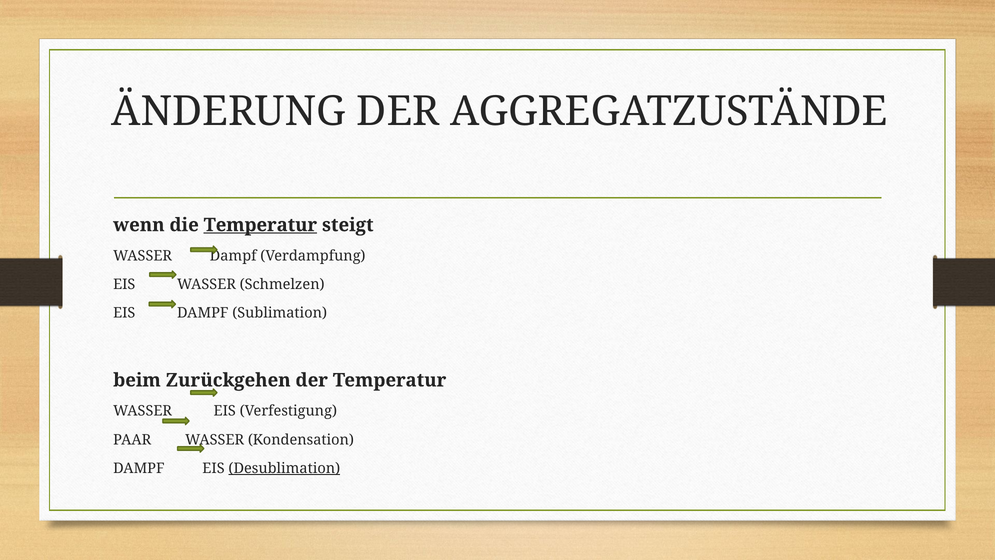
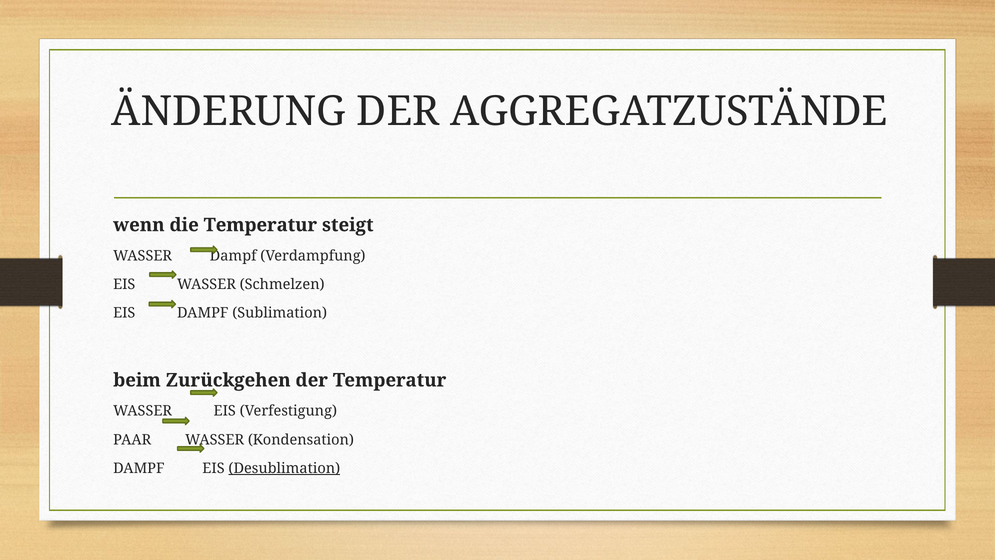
Temperatur at (260, 225) underline: present -> none
